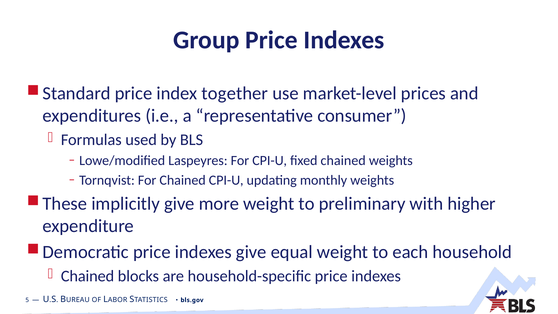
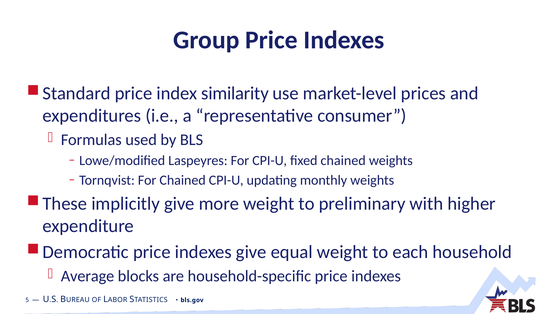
together: together -> similarity
Chained at (88, 276): Chained -> Average
